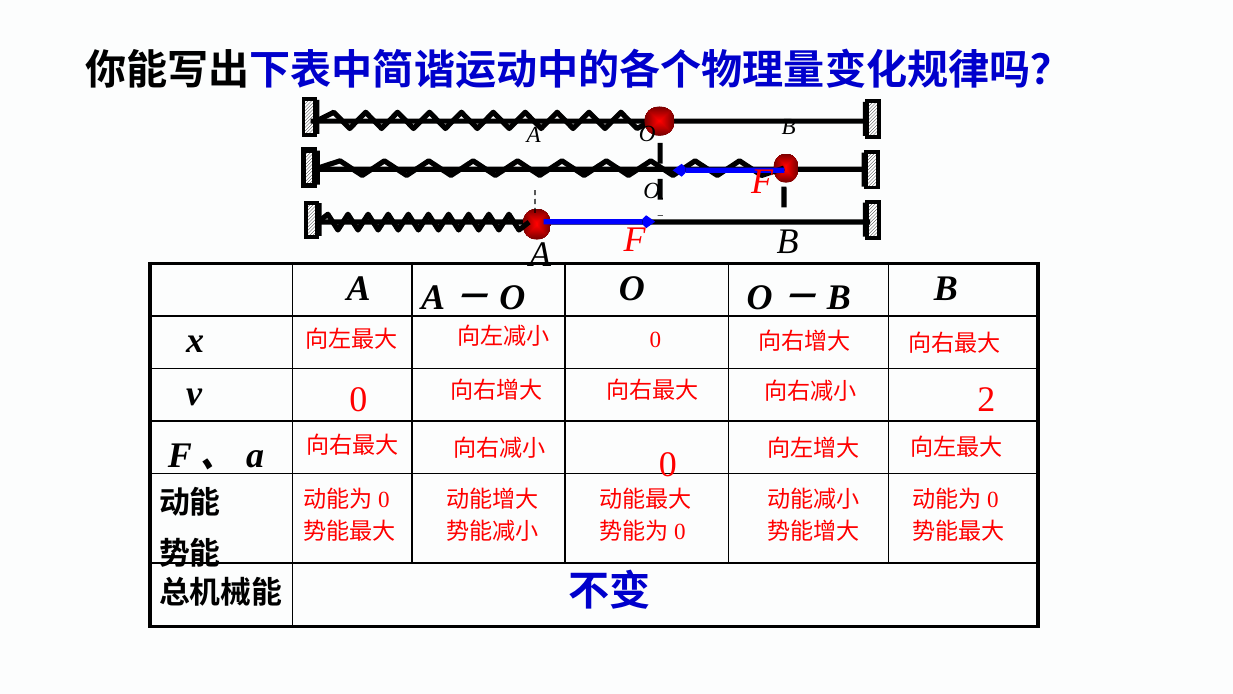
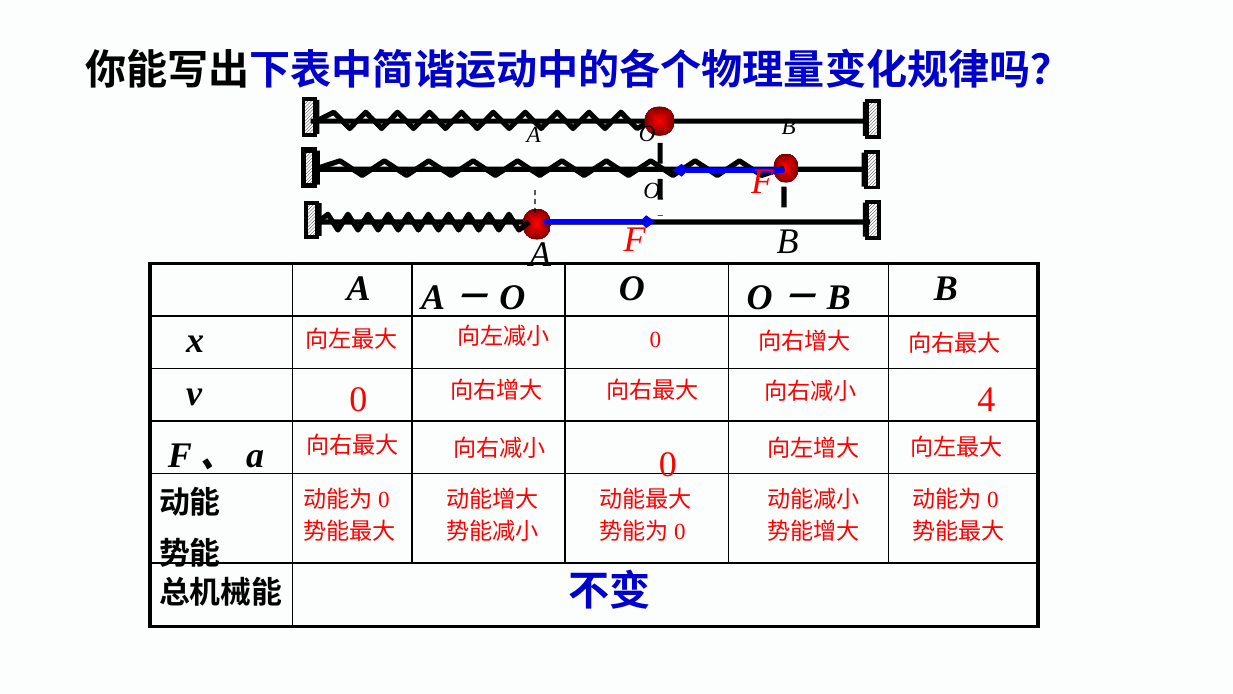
2: 2 -> 4
